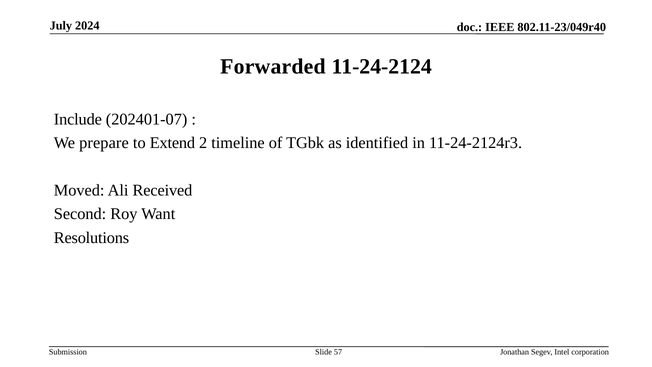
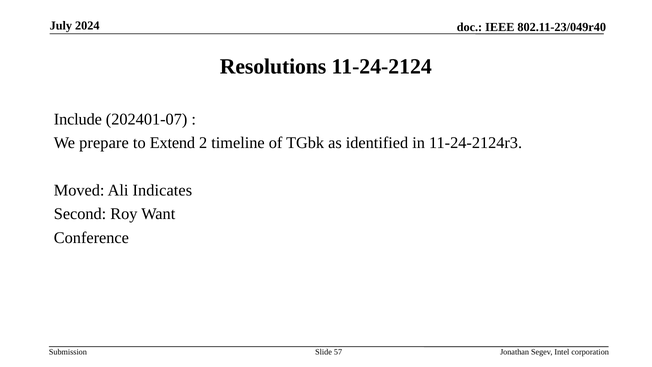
Forwarded: Forwarded -> Resolutions
Received: Received -> Indicates
Resolutions: Resolutions -> Conference
